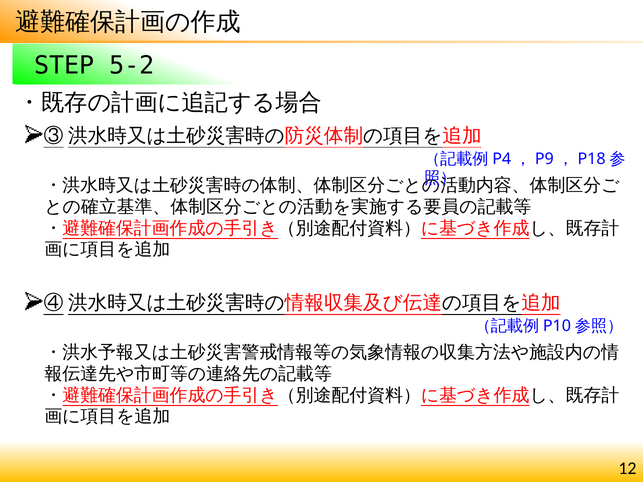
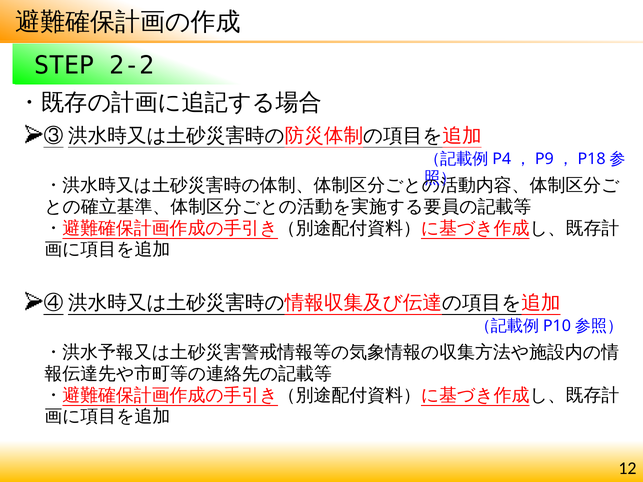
5-2: 5-2 -> 2-2
